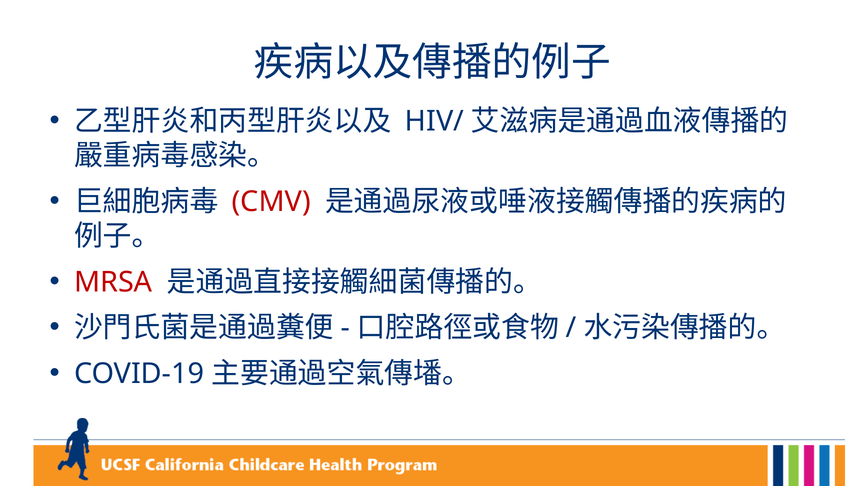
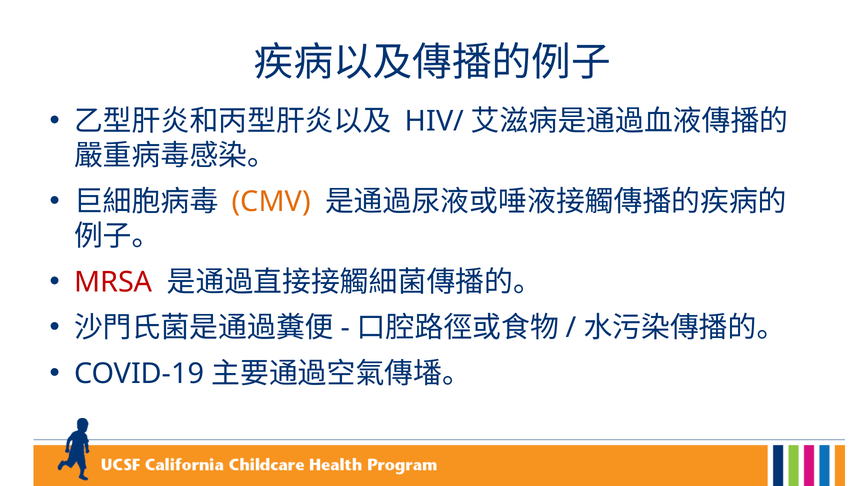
CMV colour: red -> orange
